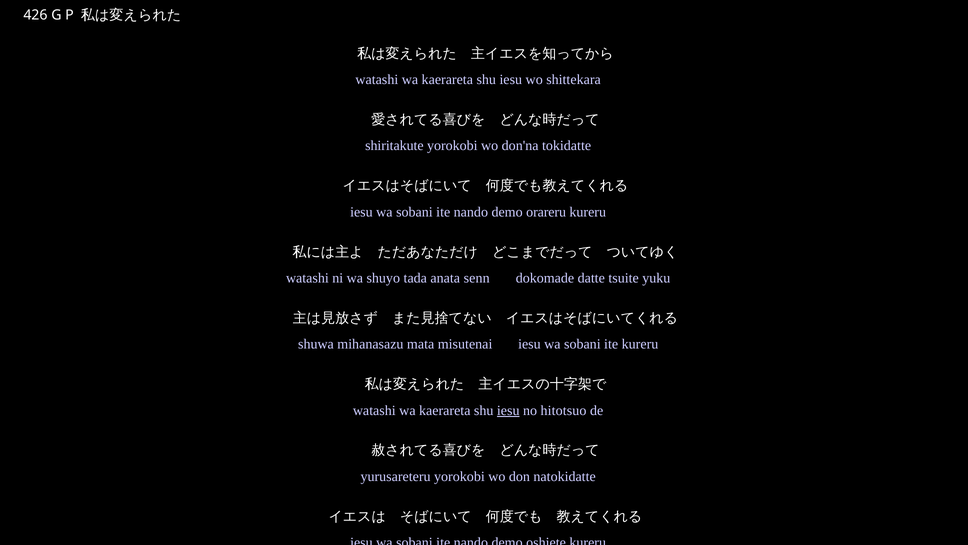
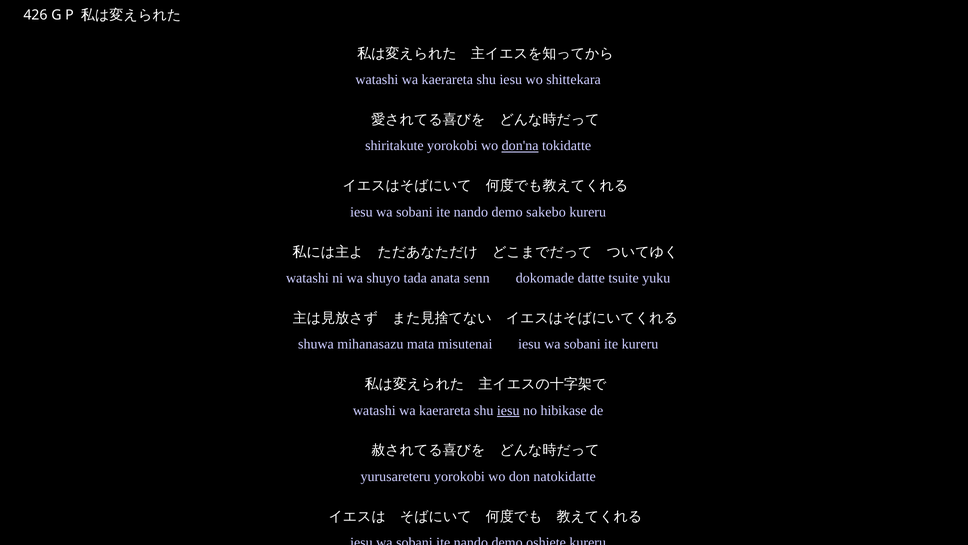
don'na underline: none -> present
orareru: orareru -> sakebo
hitotsuo: hitotsuo -> hibikase
